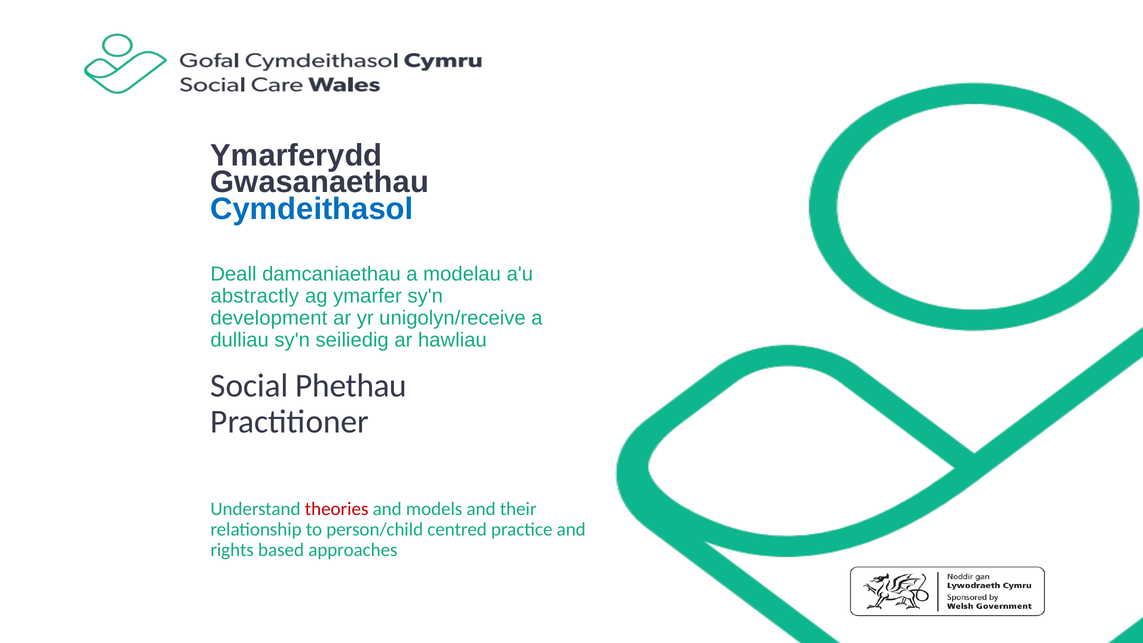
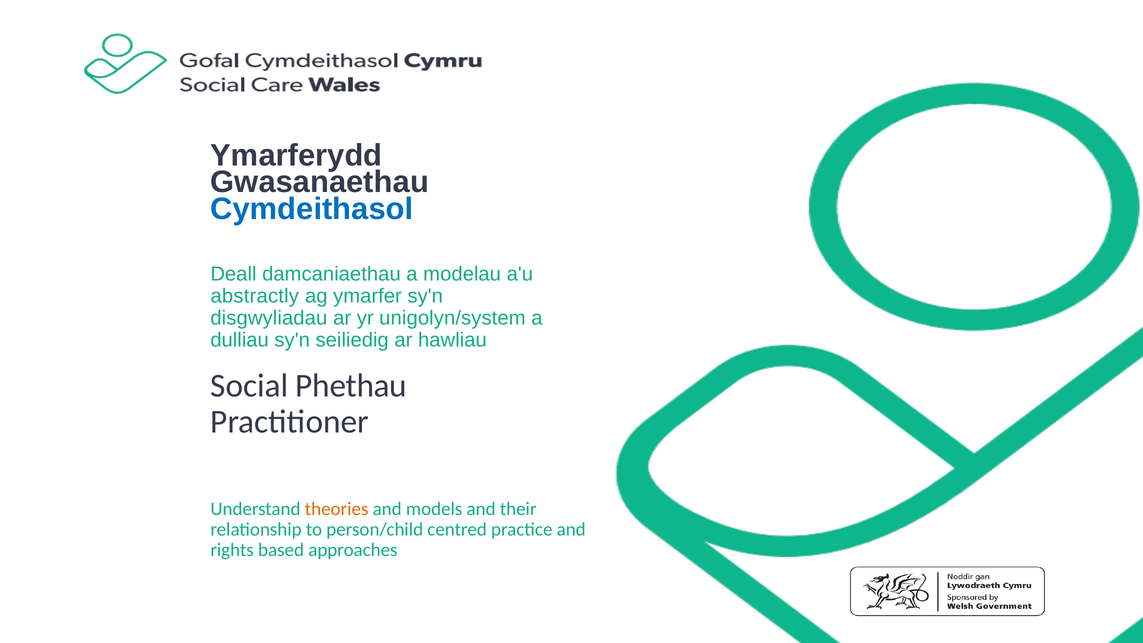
development: development -> disgwyliadau
unigolyn/receive: unigolyn/receive -> unigolyn/system
theories colour: red -> orange
